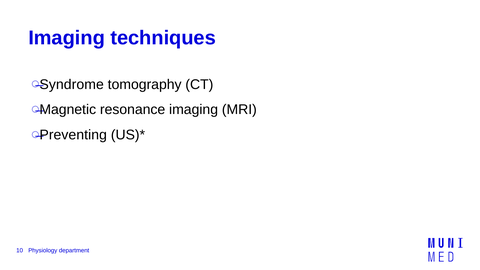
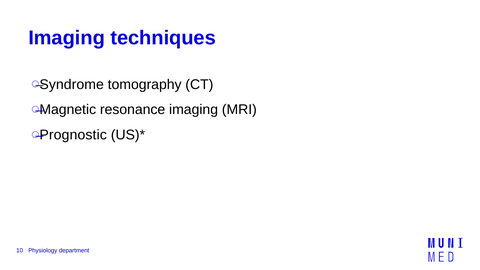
Preventing: Preventing -> Prognostic
